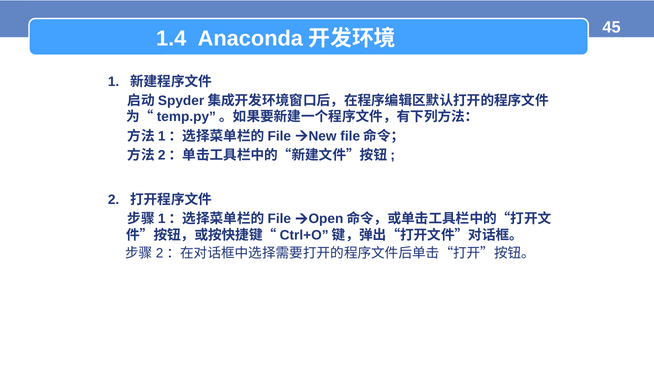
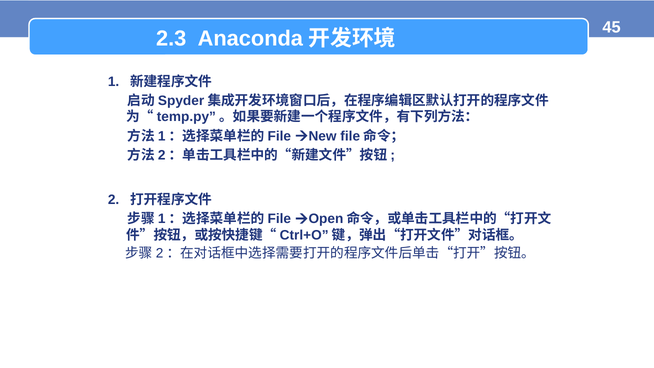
1.4: 1.4 -> 2.3
